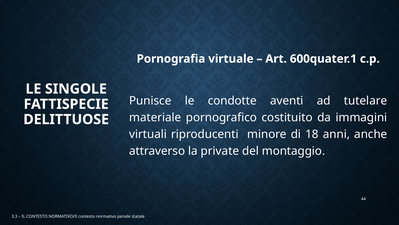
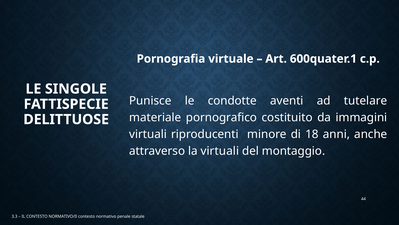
la private: private -> virtuali
